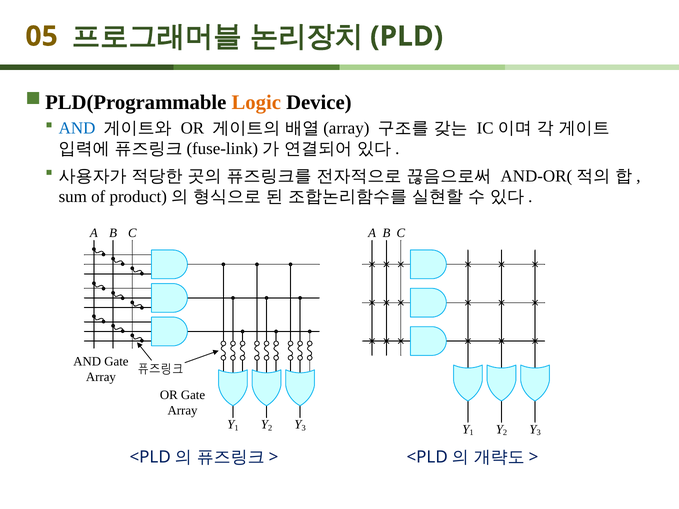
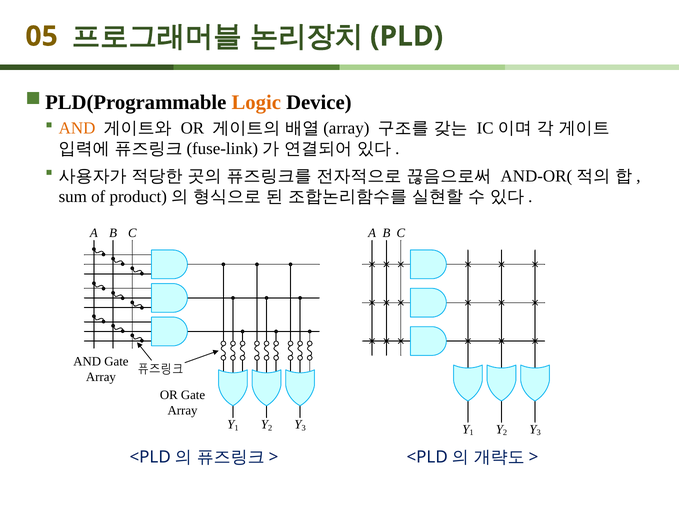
AND at (77, 128) colour: blue -> orange
